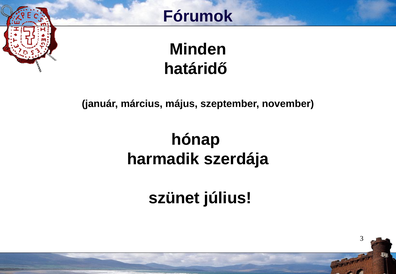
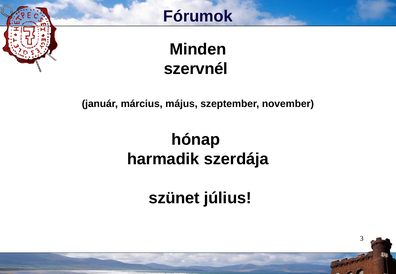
határidő: határidő -> szervnél
